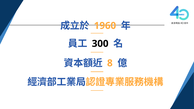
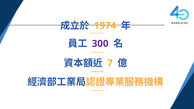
1960: 1960 -> 1974
300 colour: black -> purple
8: 8 -> 7
